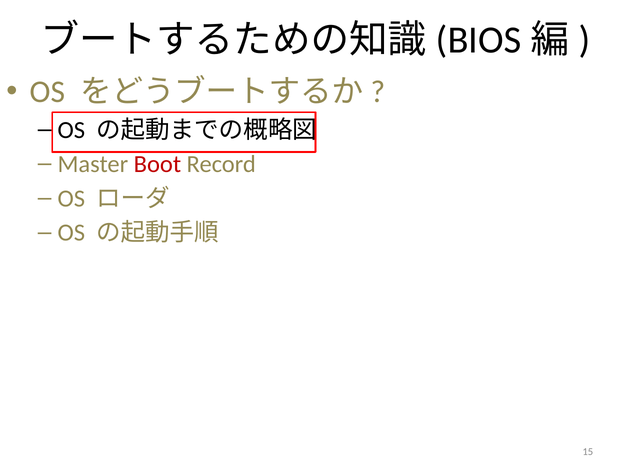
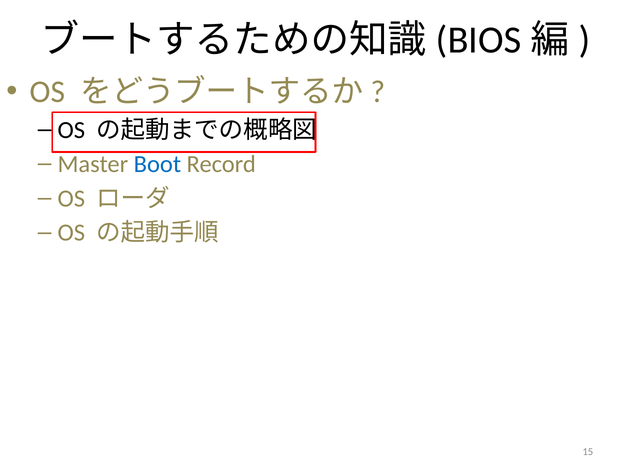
Boot colour: red -> blue
